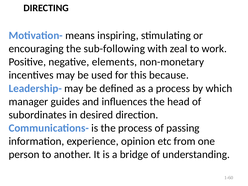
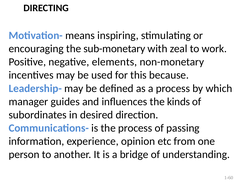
sub-following: sub-following -> sub-monetary
head: head -> kinds
